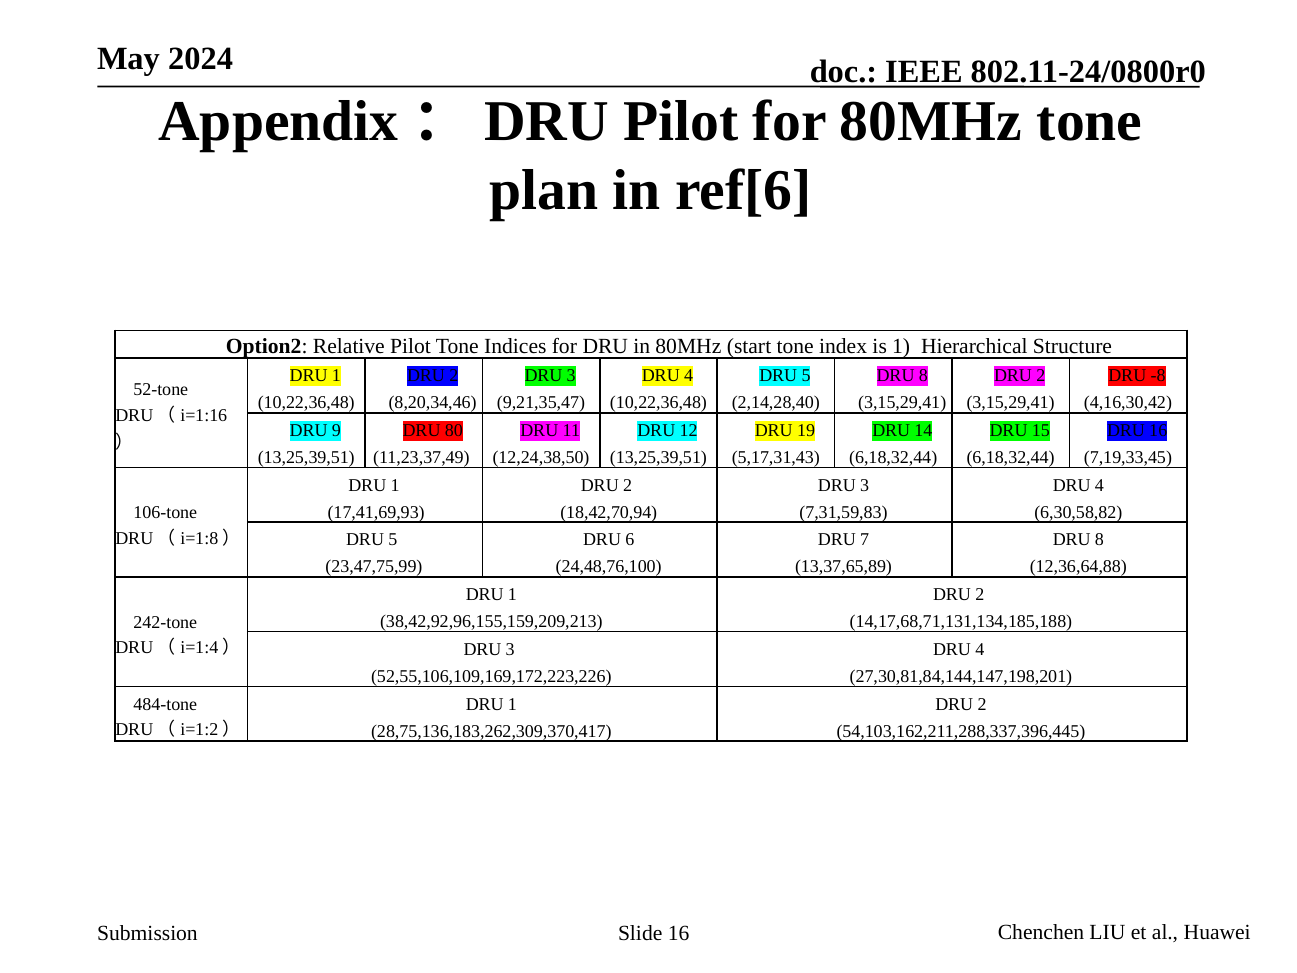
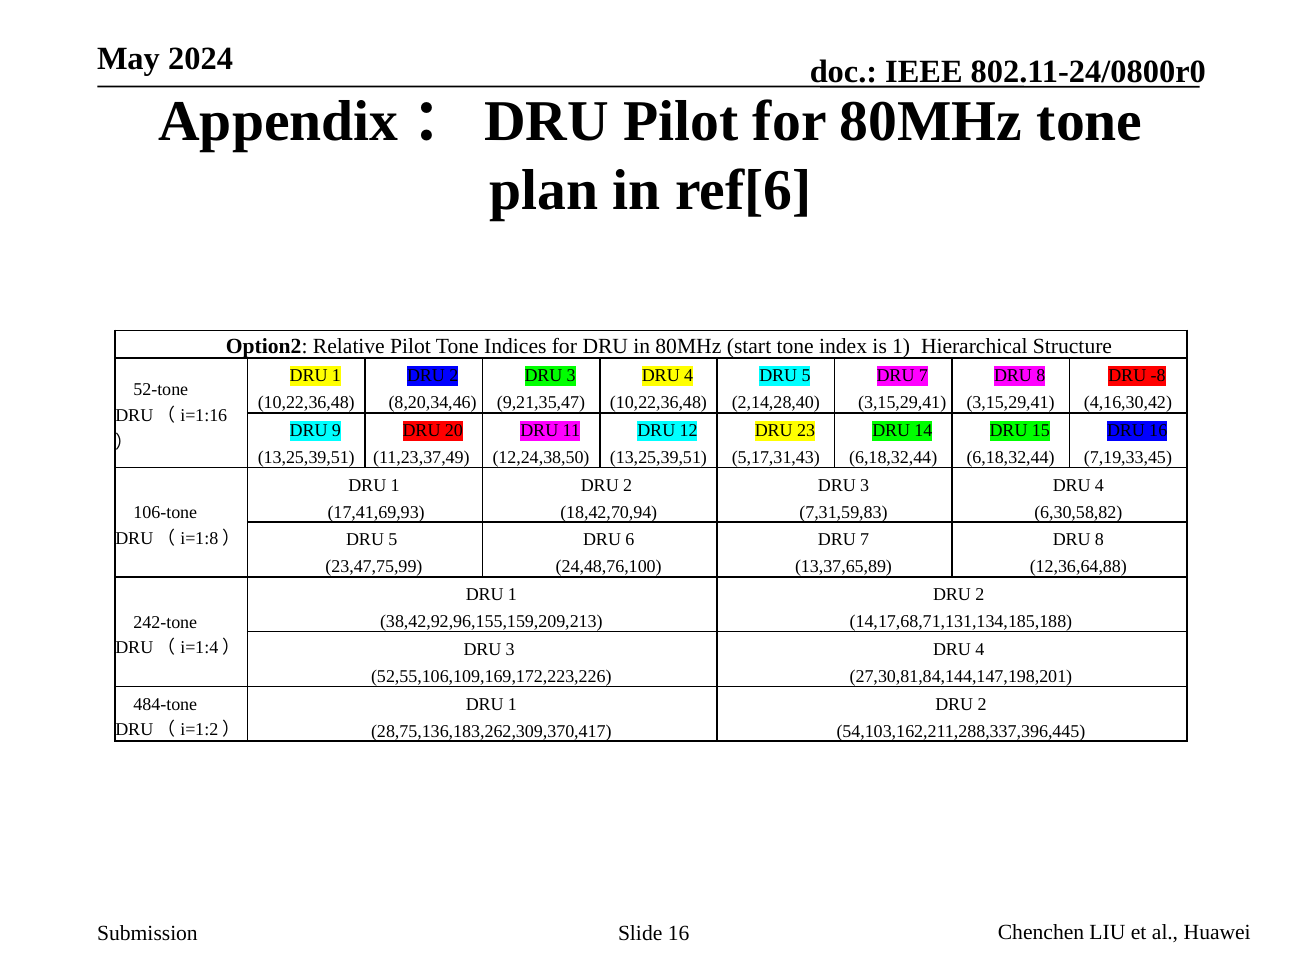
8 at (923, 376): 8 -> 7
2 at (1041, 376): 2 -> 8
80: 80 -> 20
19: 19 -> 23
